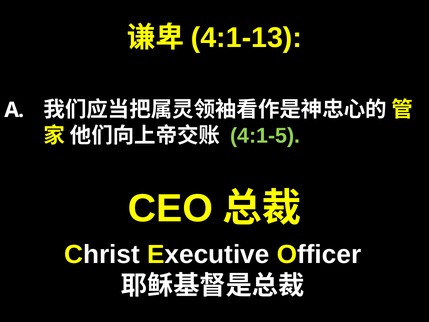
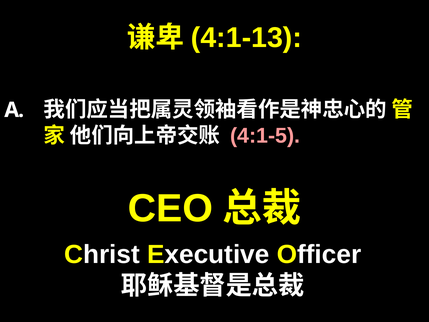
4:1-5 colour: light green -> pink
